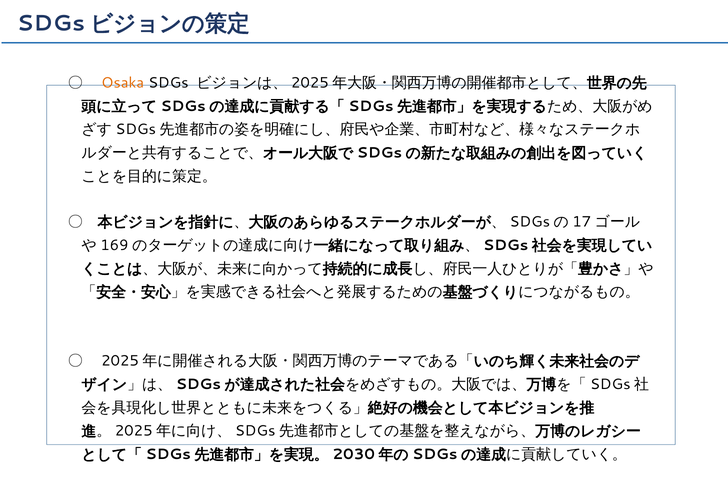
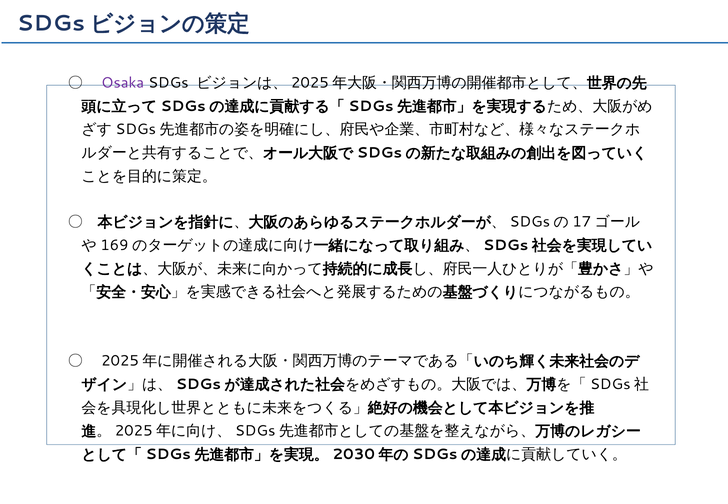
Osaka colour: orange -> purple
